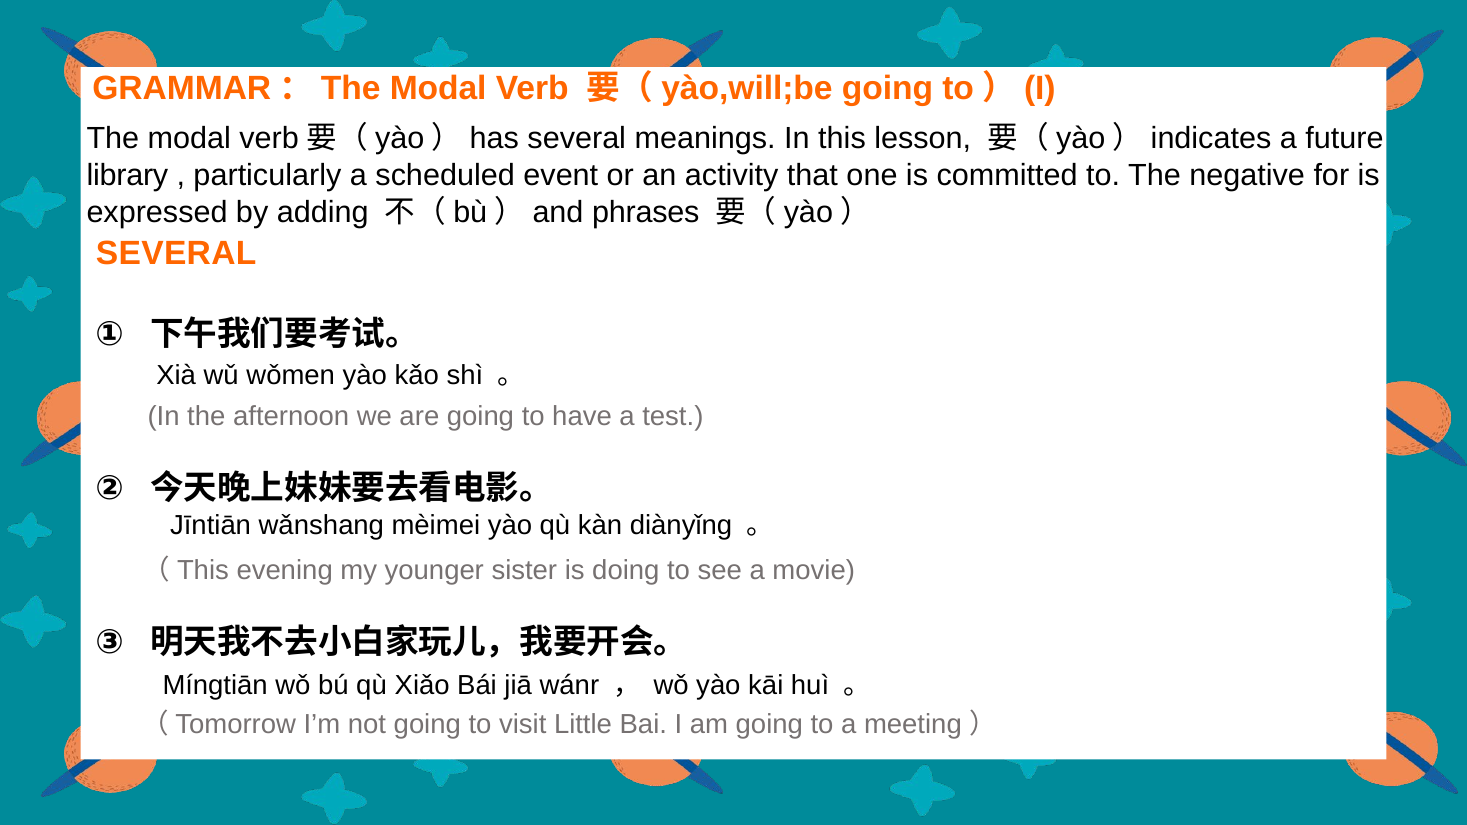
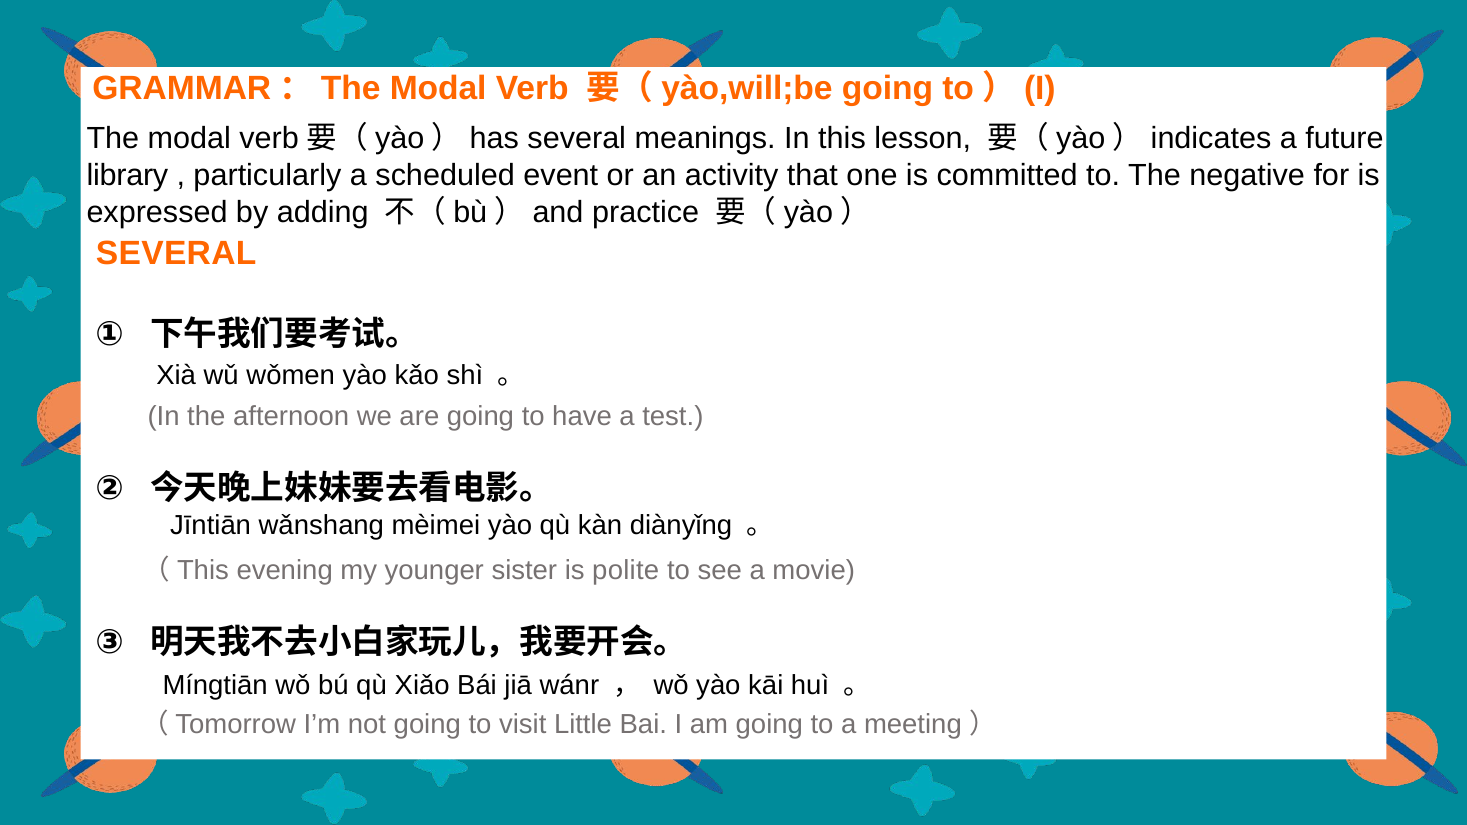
phrases: phrases -> practice
doing: doing -> polite
